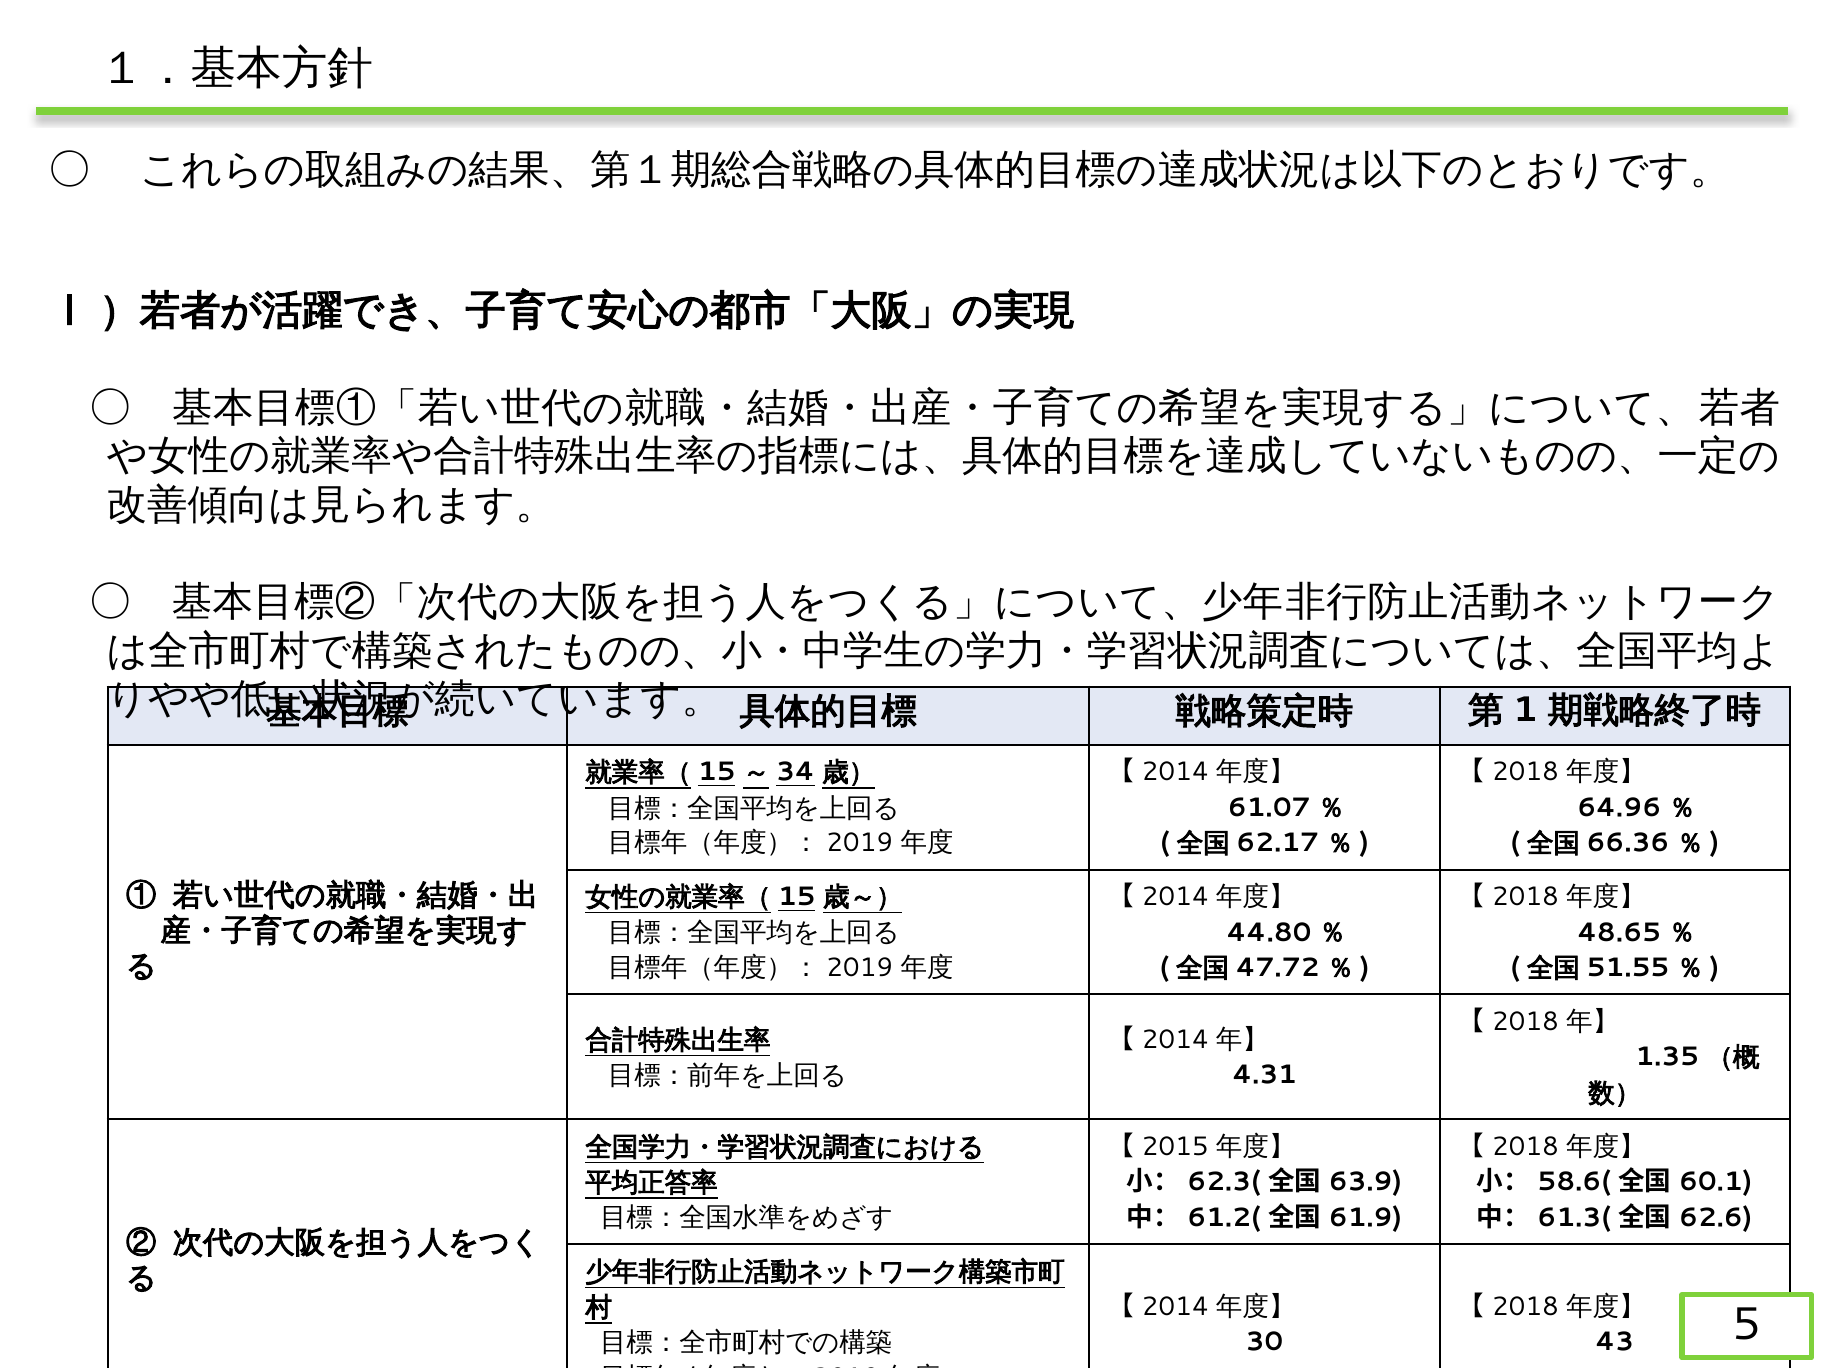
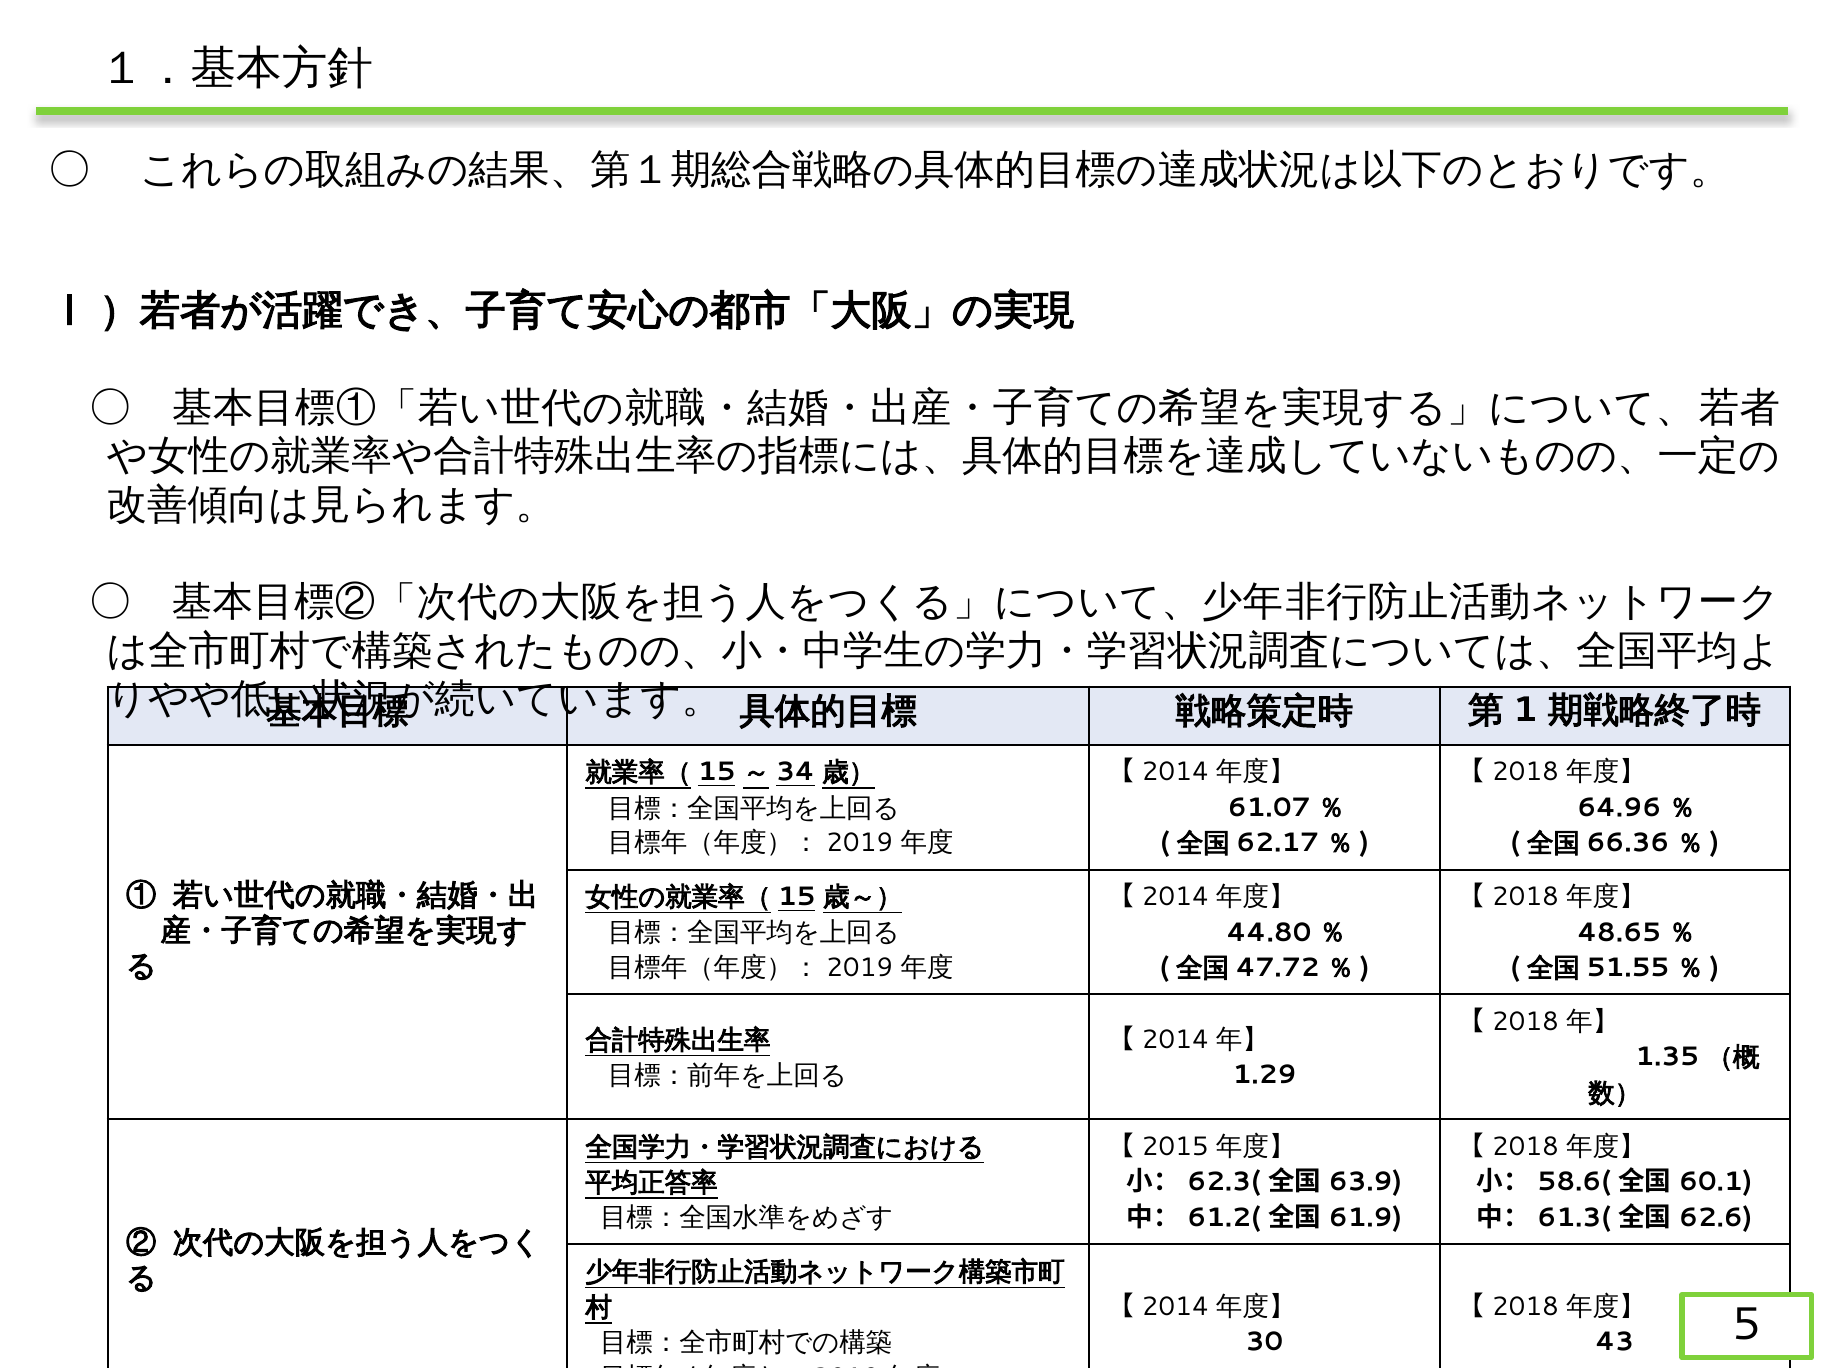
4.31: 4.31 -> 1.29
